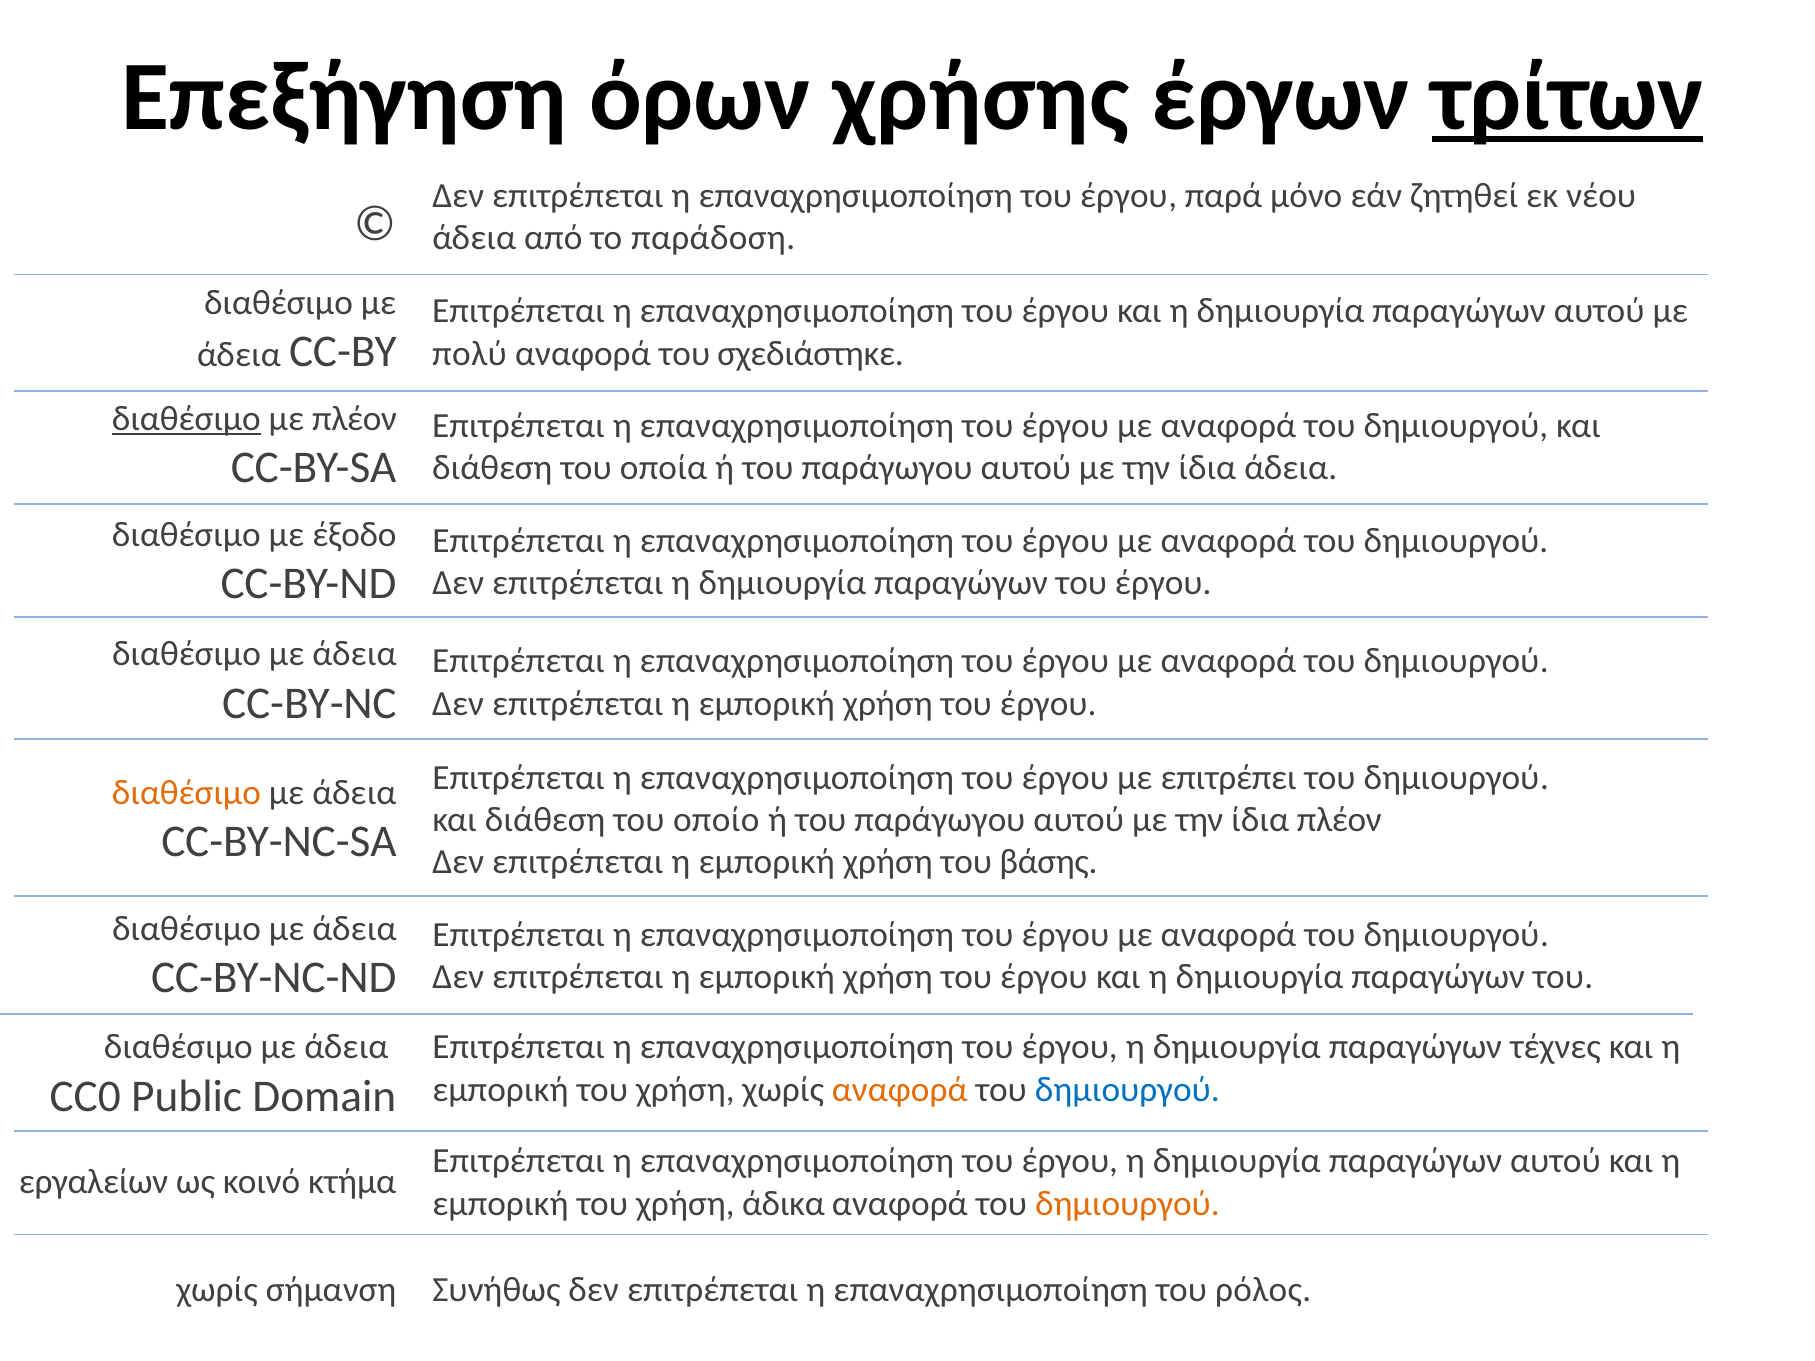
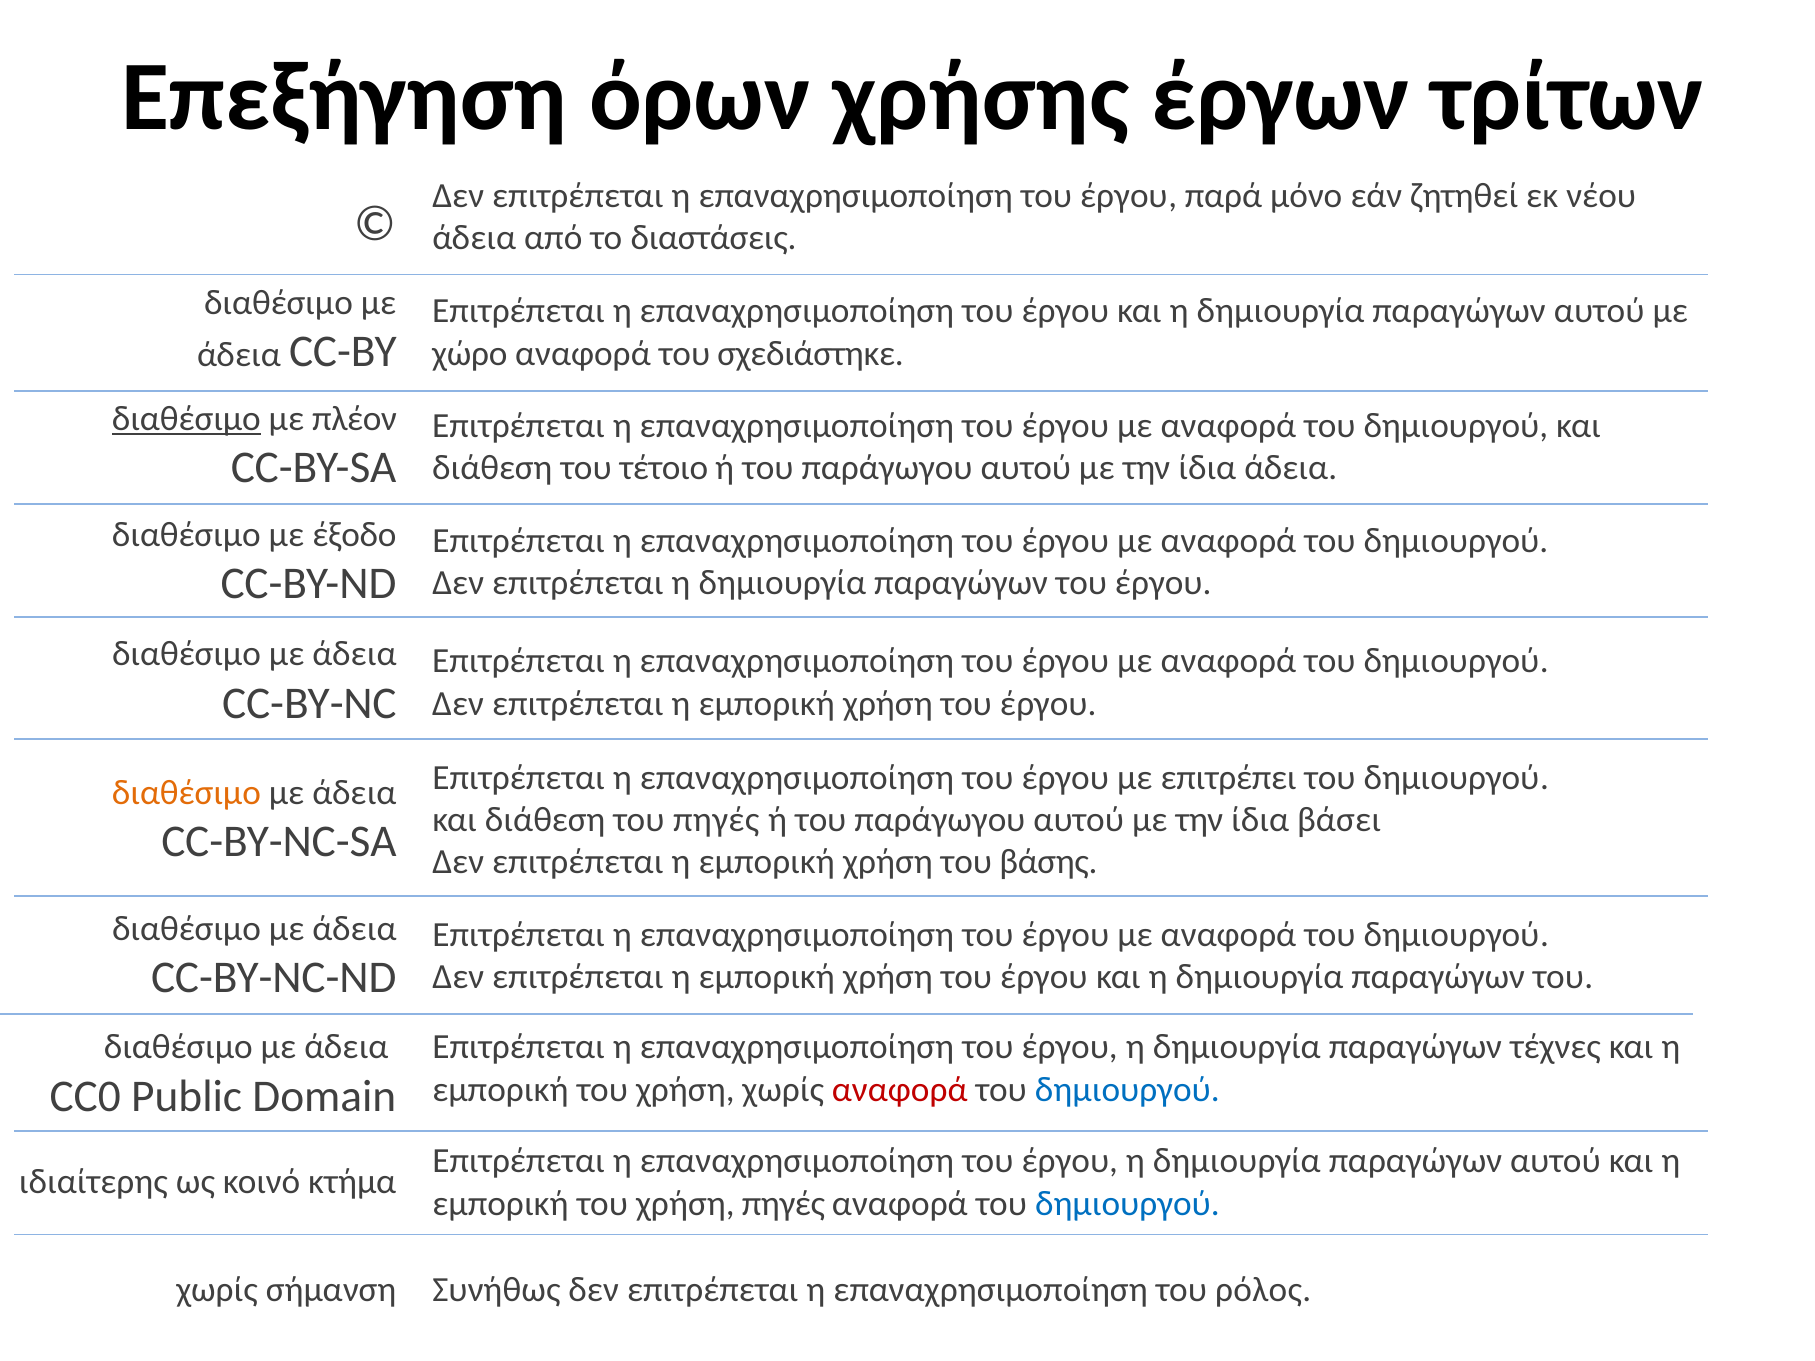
τρίτων underline: present -> none
παράδοση: παράδοση -> διαστάσεις
πολύ: πολύ -> χώρο
οποία: οποία -> τέτοιο
του οποίο: οποίο -> πηγές
ίδια πλέον: πλέον -> βάσει
αναφορά at (900, 1090) colour: orange -> red
εργαλείων: εργαλείων -> ιδιαίτερης
χρήση άδικα: άδικα -> πηγές
δημιουργού at (1127, 1204) colour: orange -> blue
